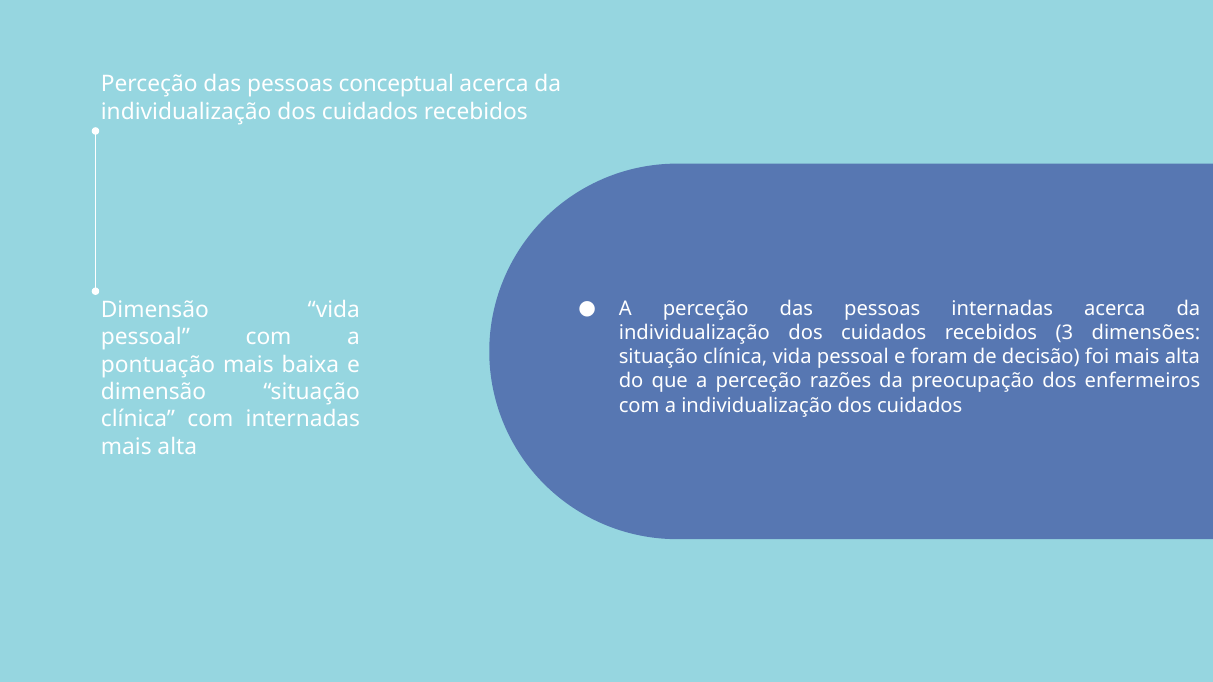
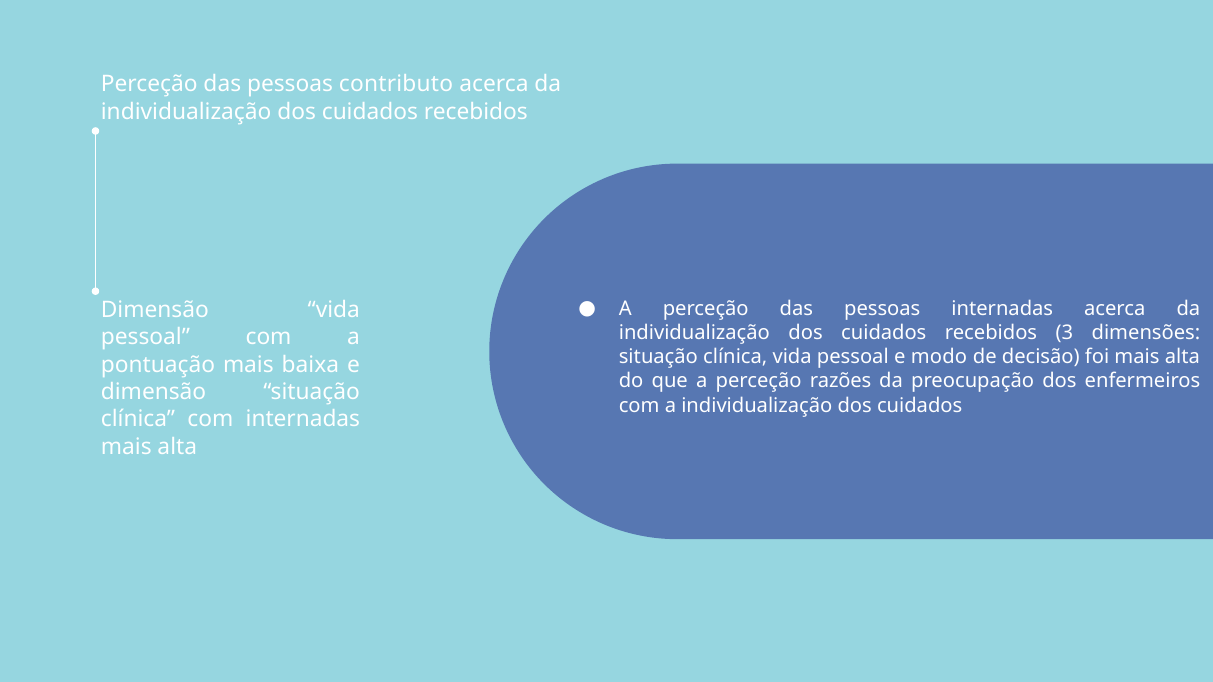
conceptual: conceptual -> contributo
foram: foram -> modo
